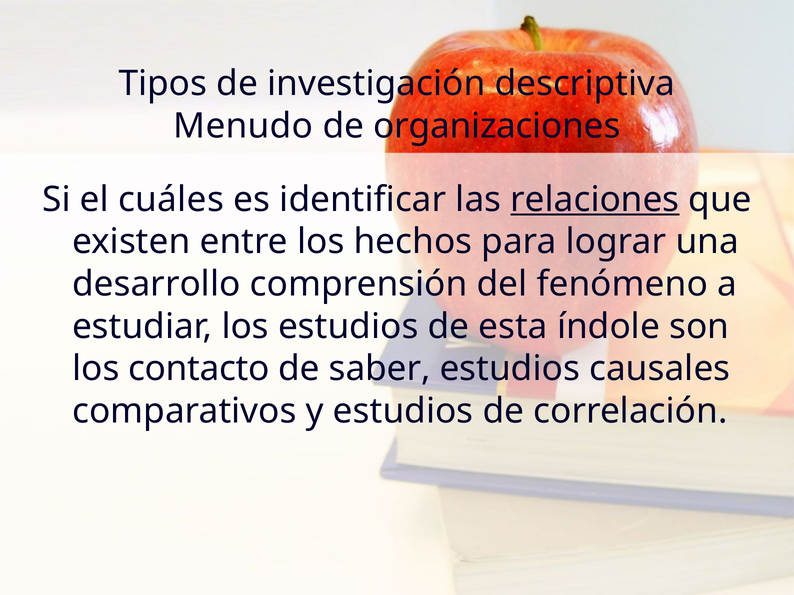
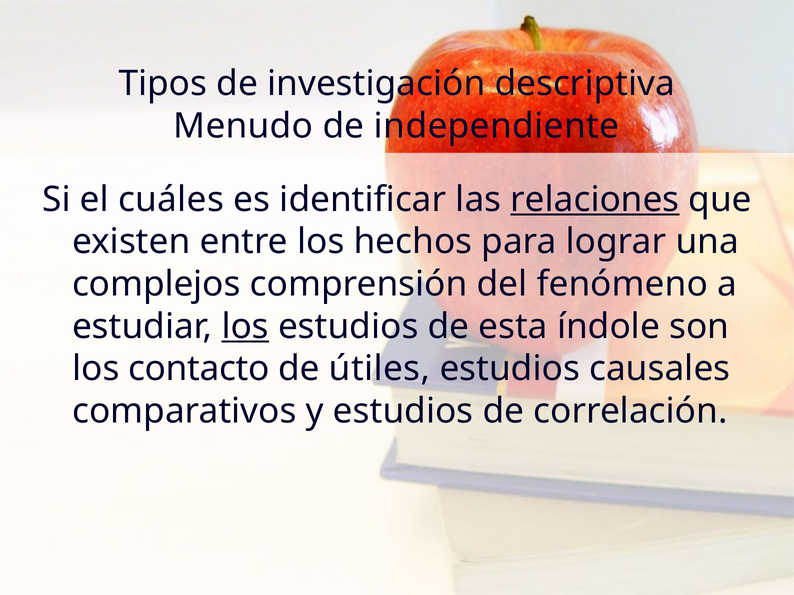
organizaciones: organizaciones -> independiente
desarrollo: desarrollo -> complejos
los at (245, 327) underline: none -> present
saber: saber -> útiles
